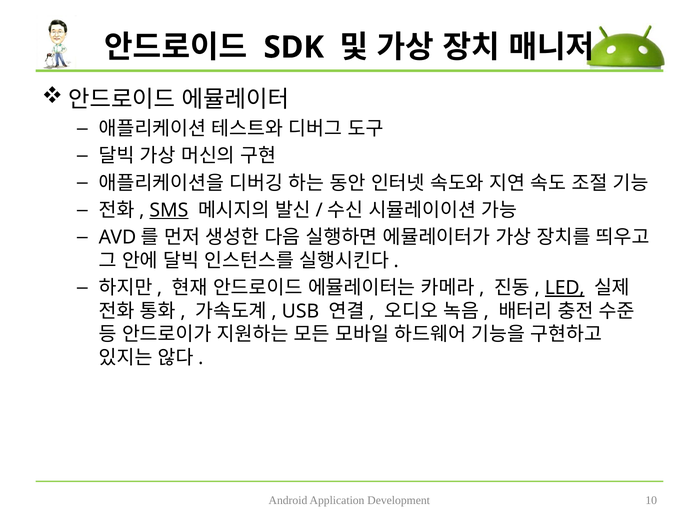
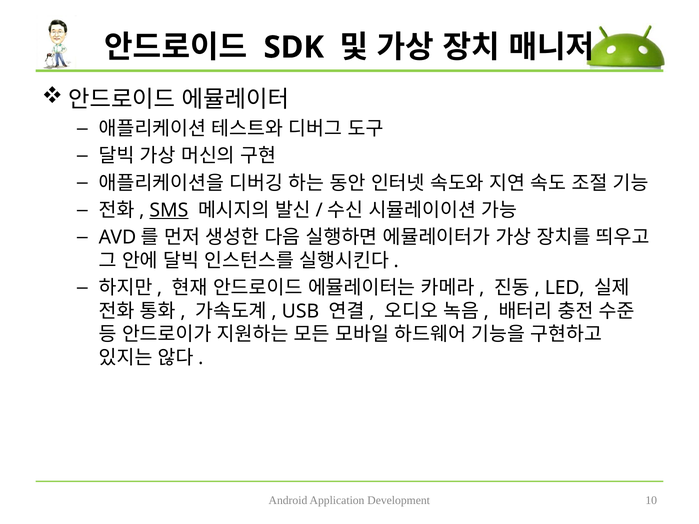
LED underline: present -> none
